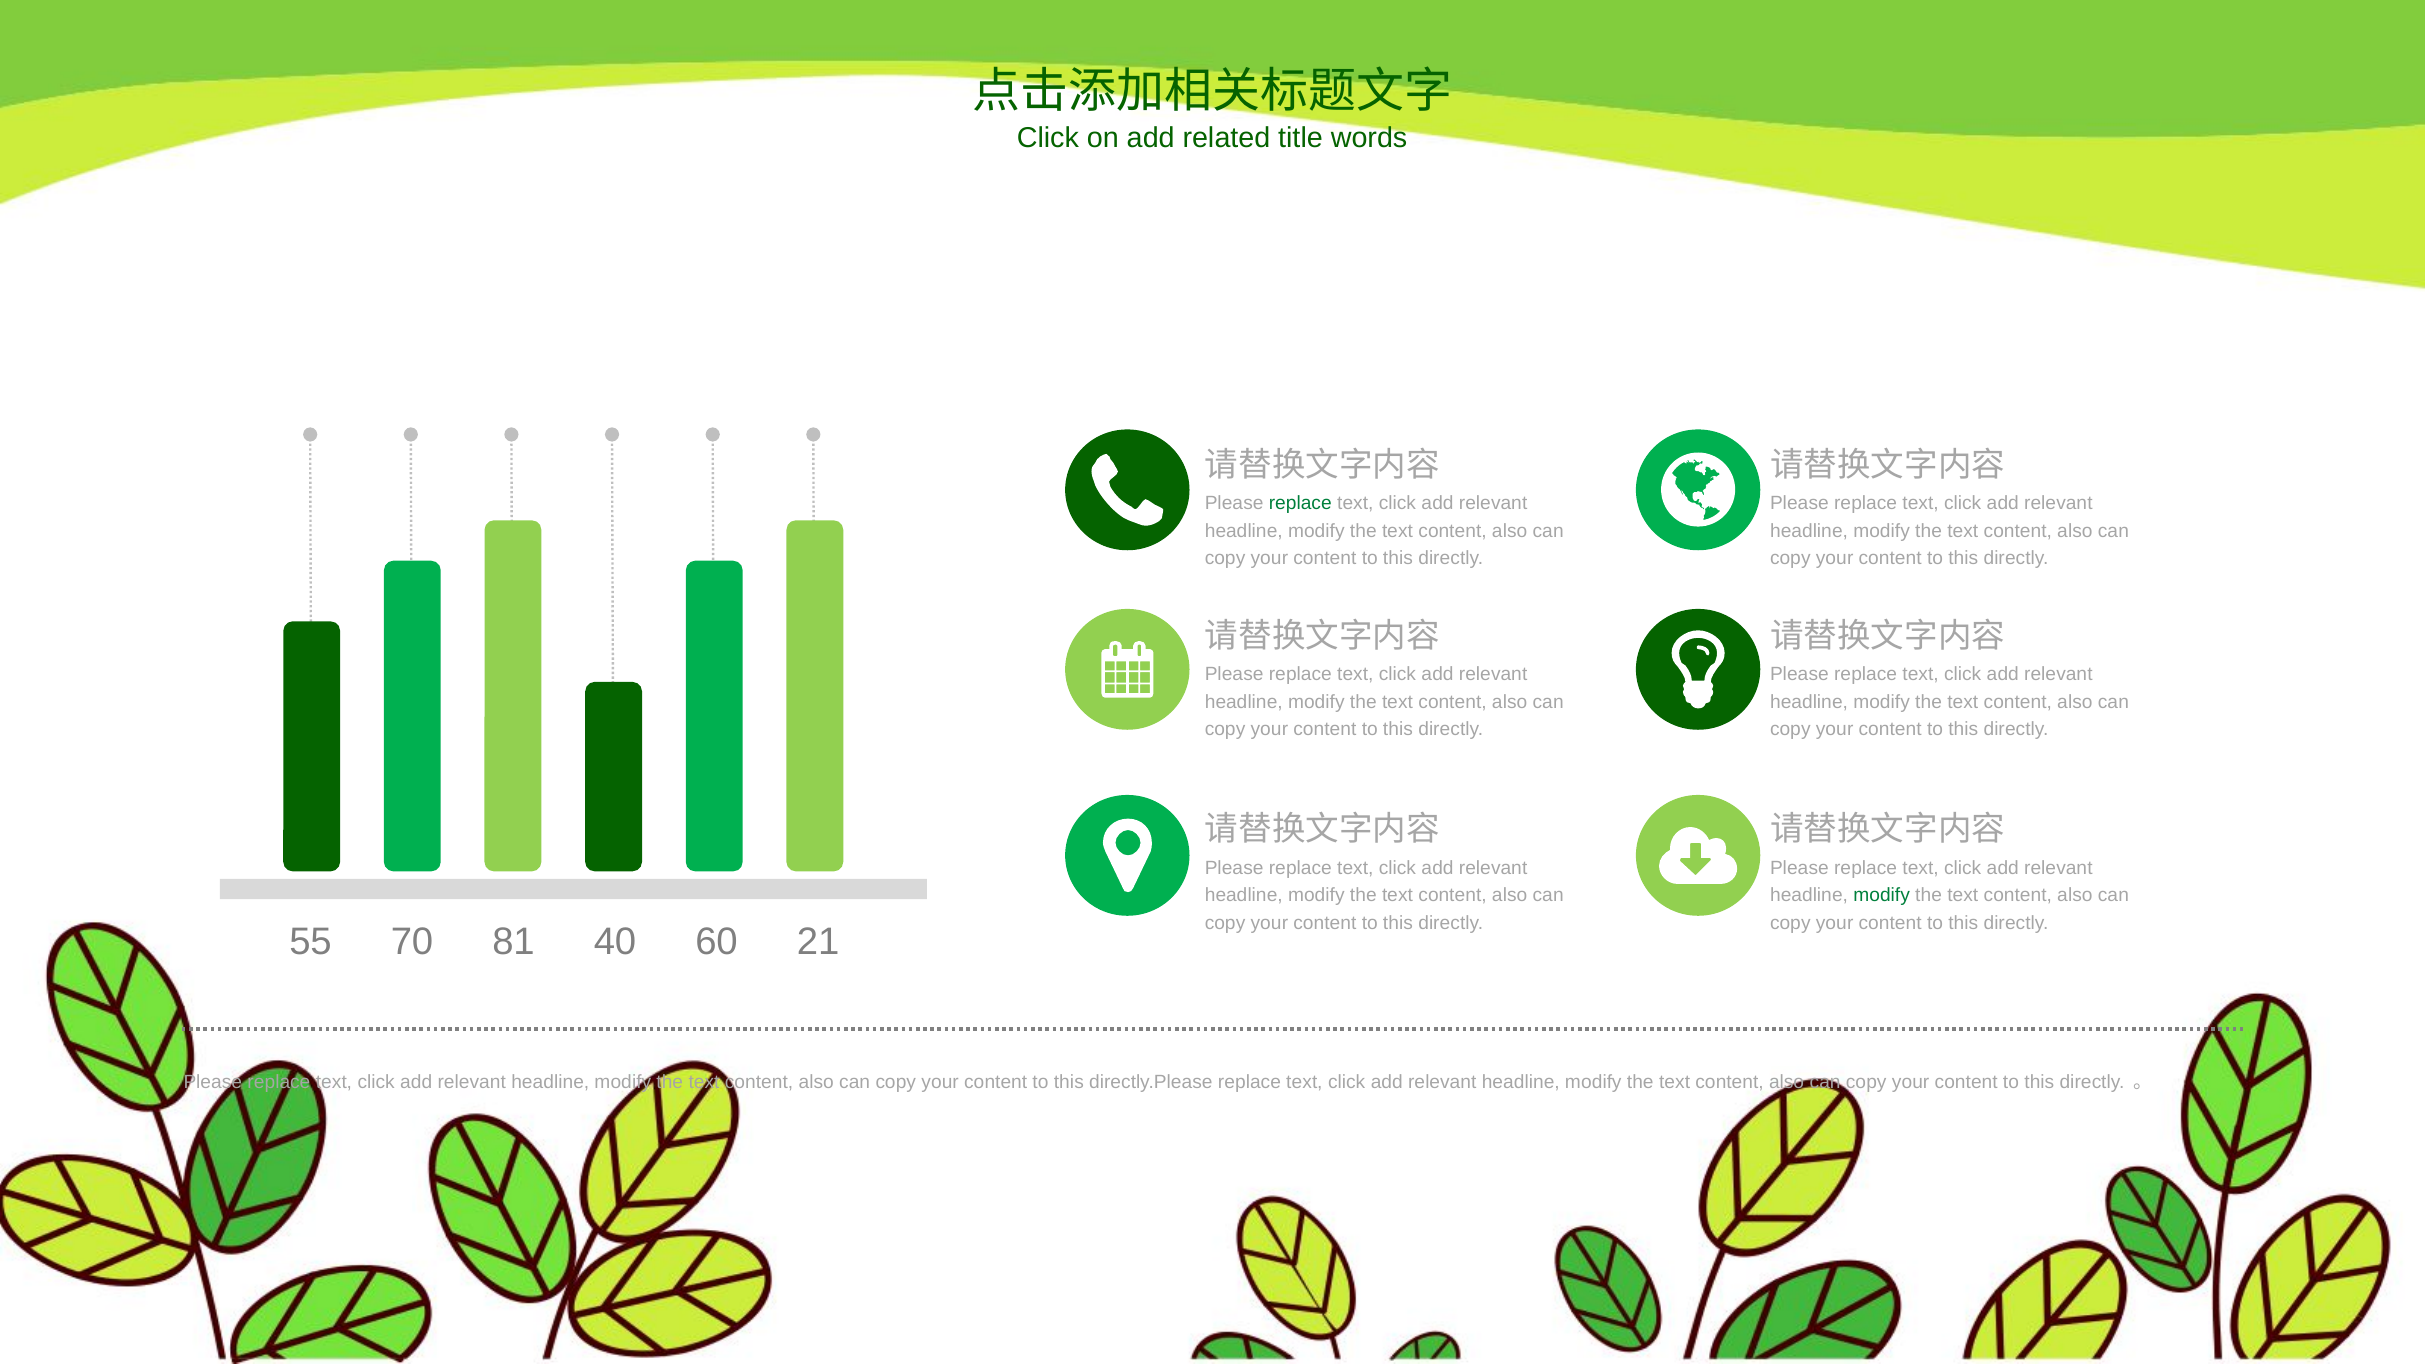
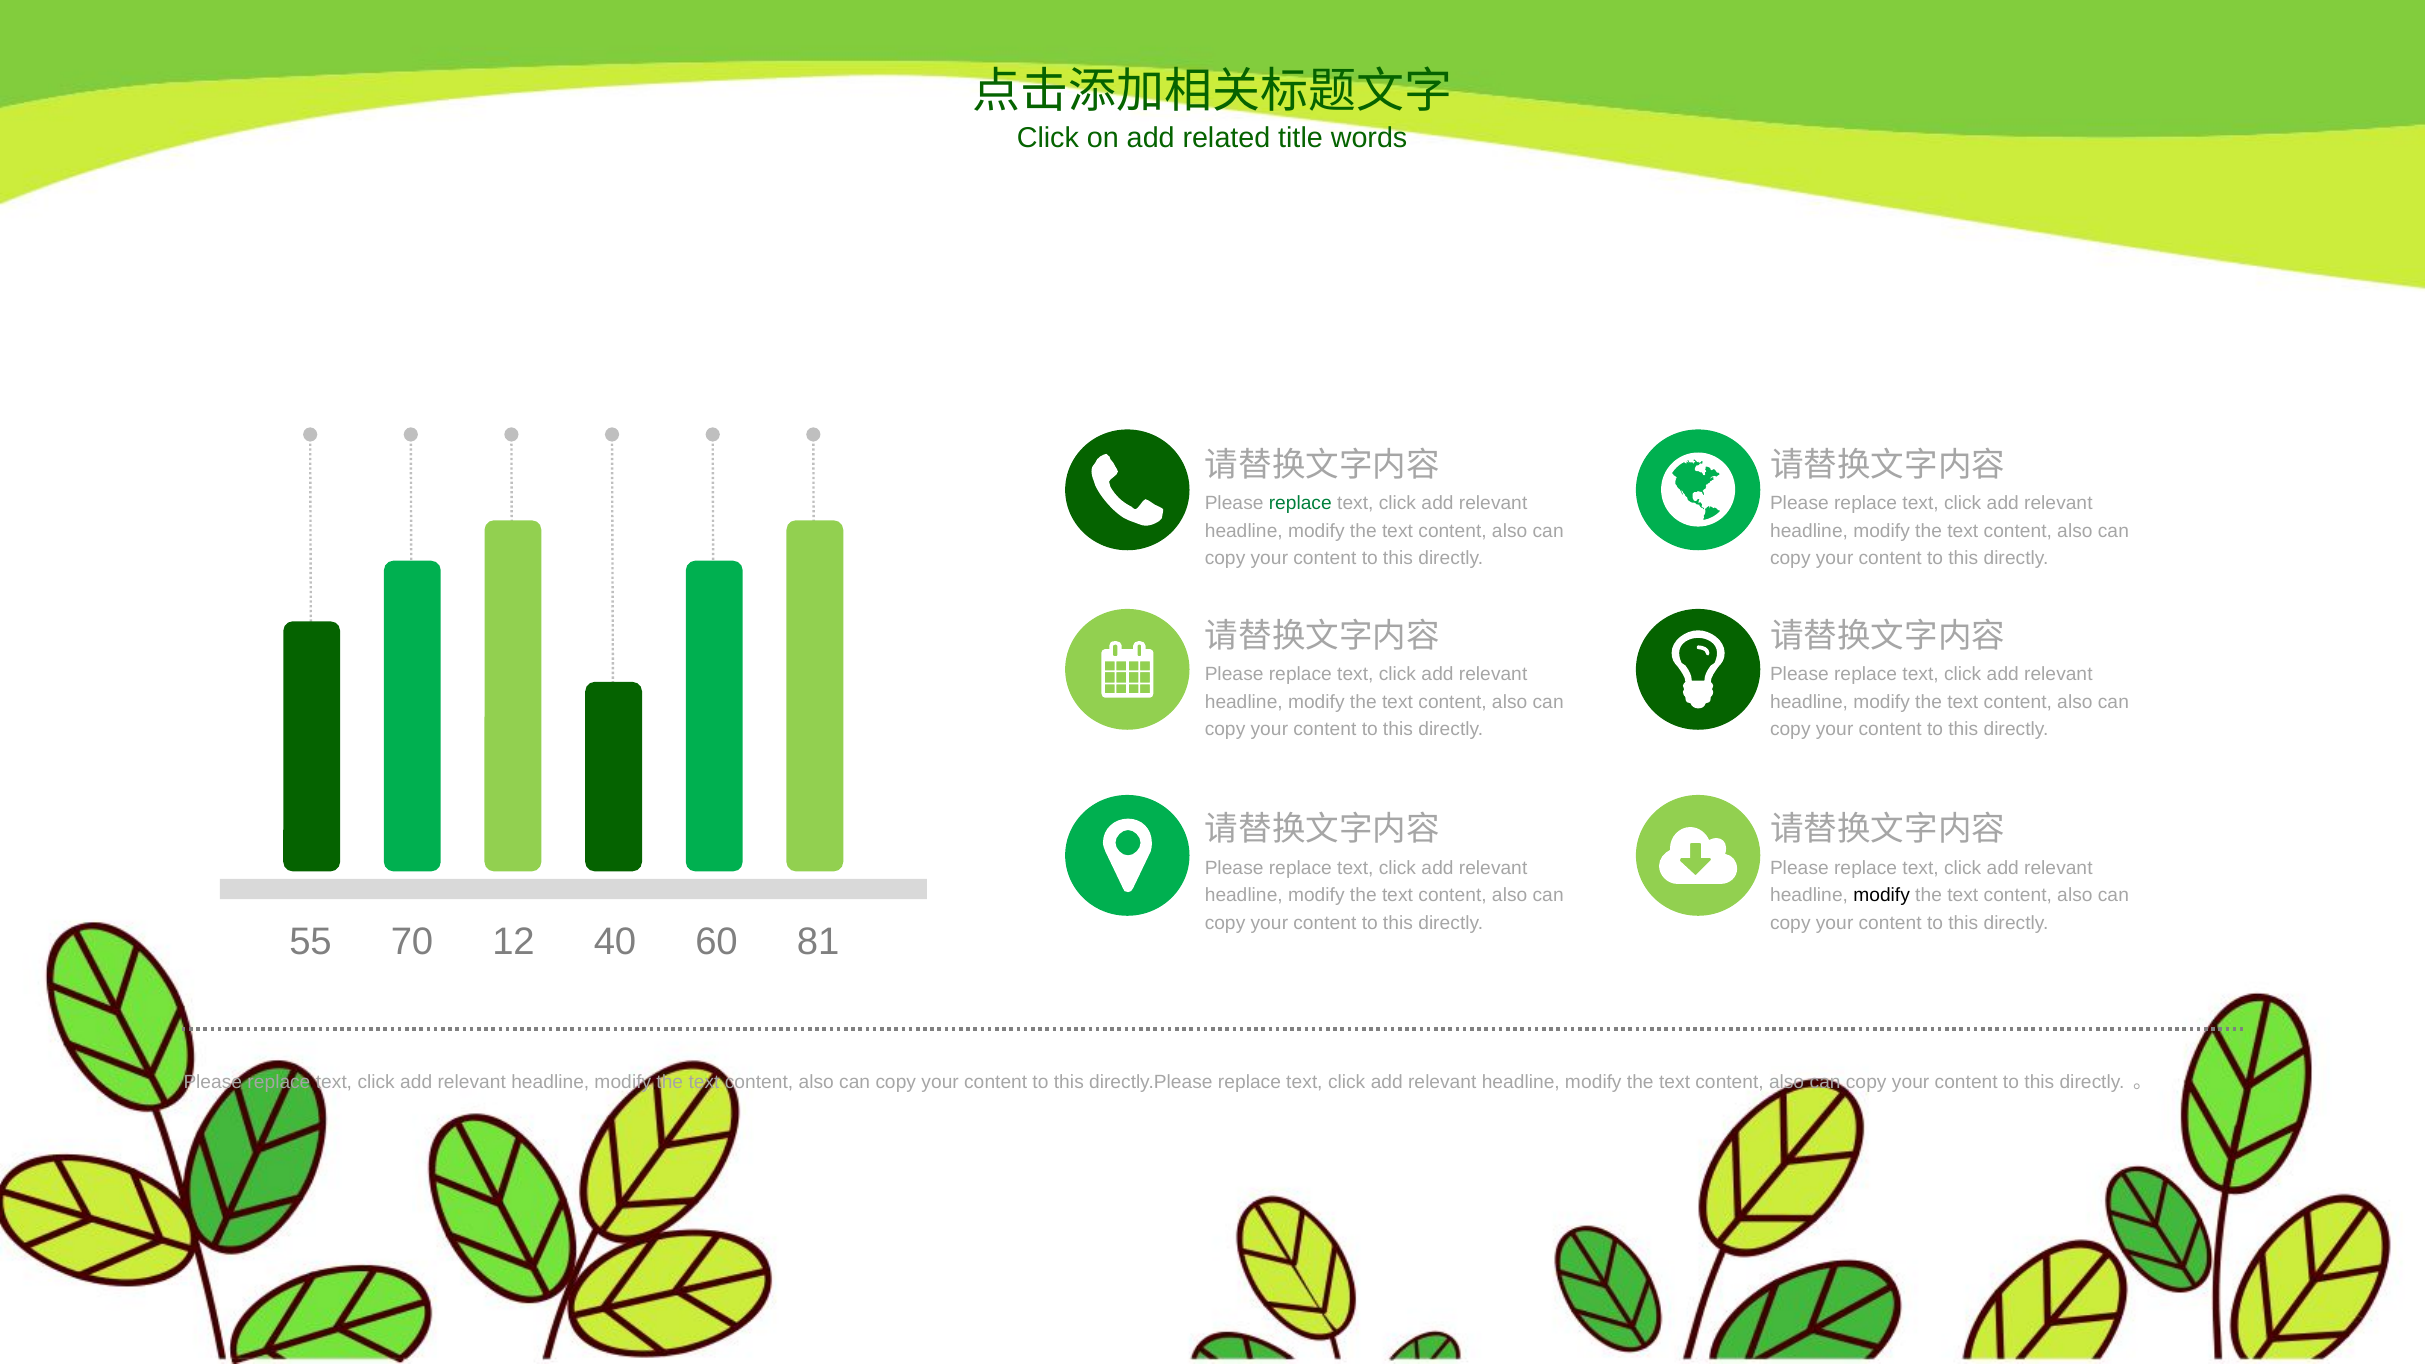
modify at (1882, 896) colour: green -> black
81: 81 -> 12
21: 21 -> 81
